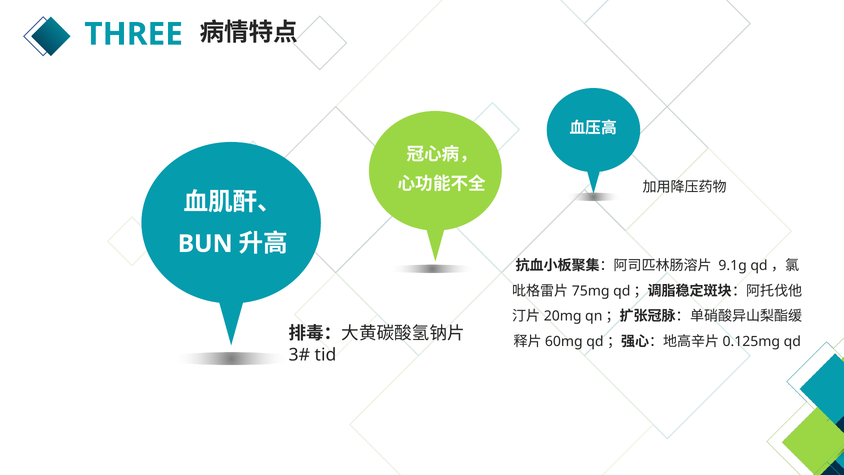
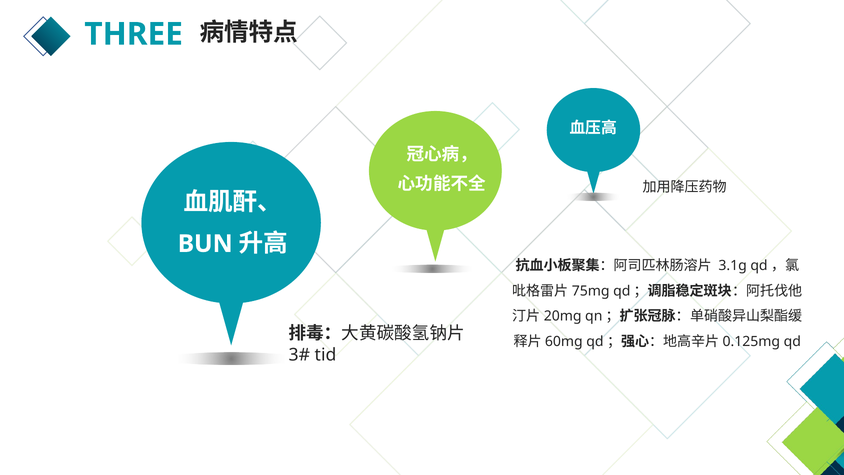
9.1g: 9.1g -> 3.1g
